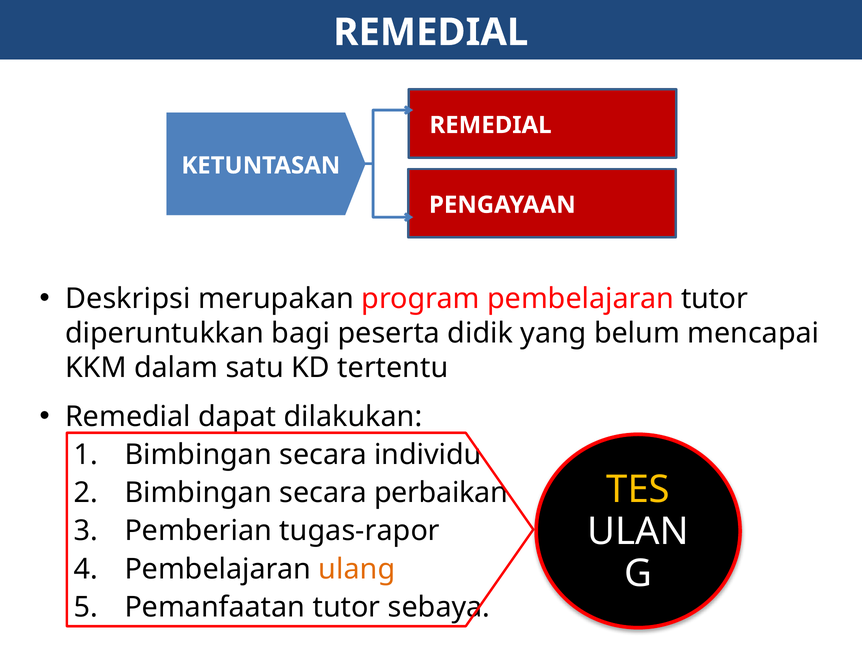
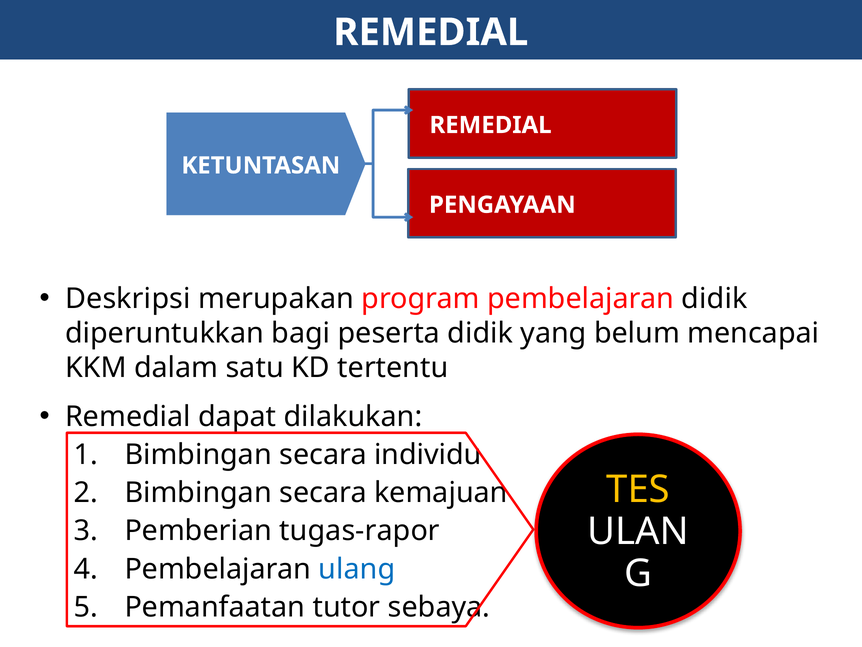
pembelajaran tutor: tutor -> didik
perbaikan: perbaikan -> kemajuan
ulang colour: orange -> blue
